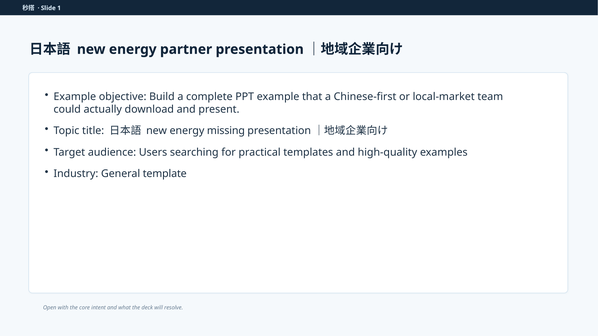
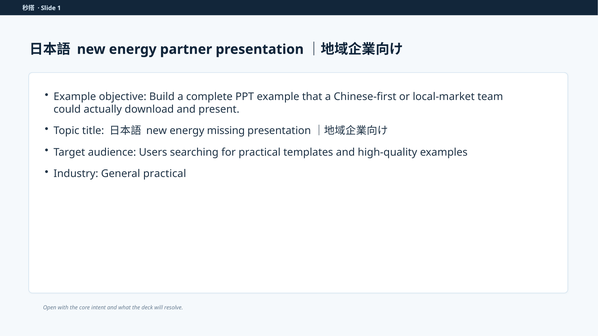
General template: template -> practical
